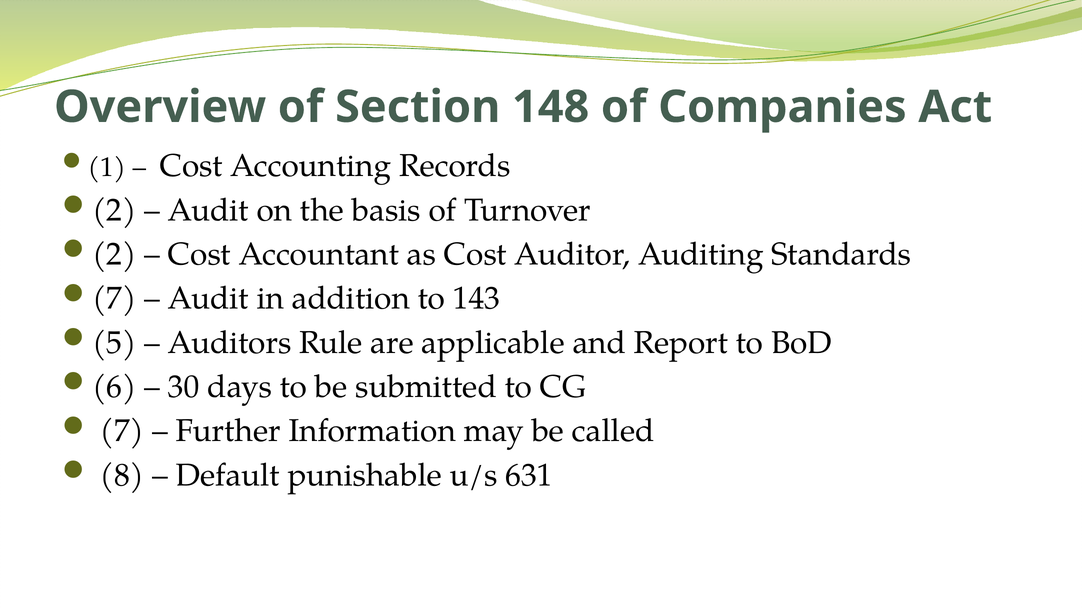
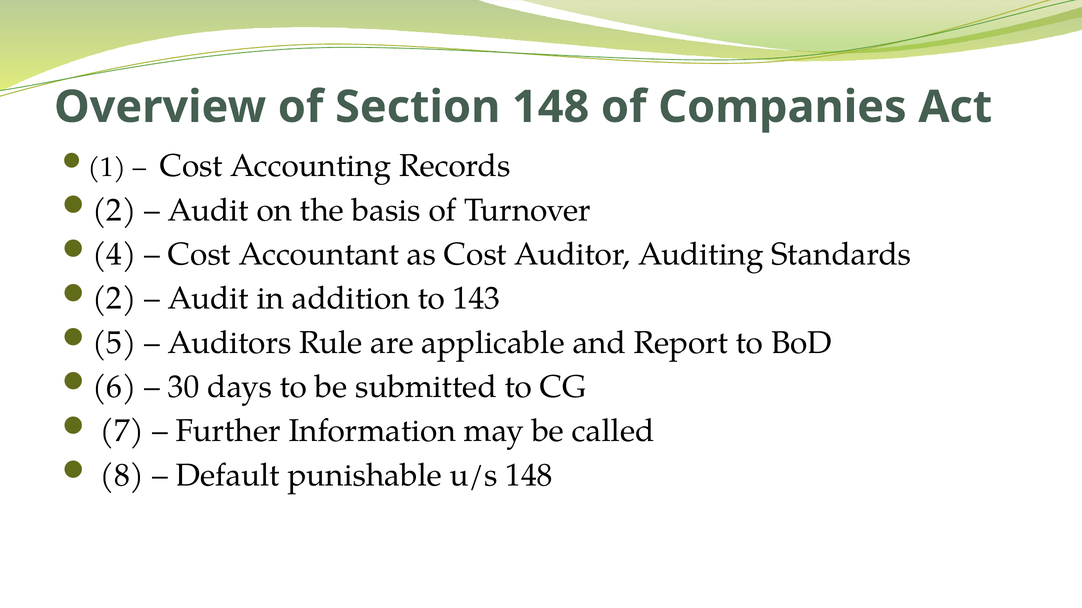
2 at (114, 255): 2 -> 4
7 at (114, 299): 7 -> 2
u/s 631: 631 -> 148
